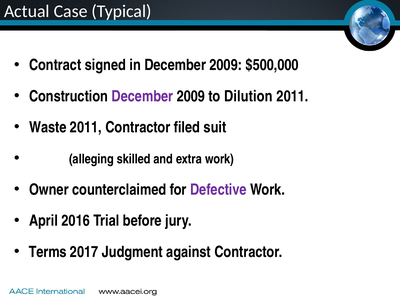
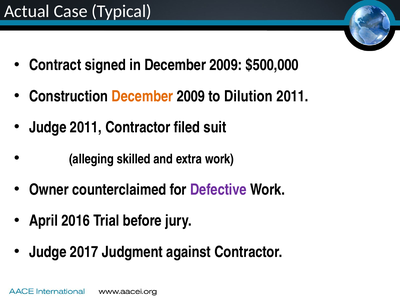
December at (142, 96) colour: purple -> orange
Waste at (48, 127): Waste -> Judge
Terms at (48, 252): Terms -> Judge
